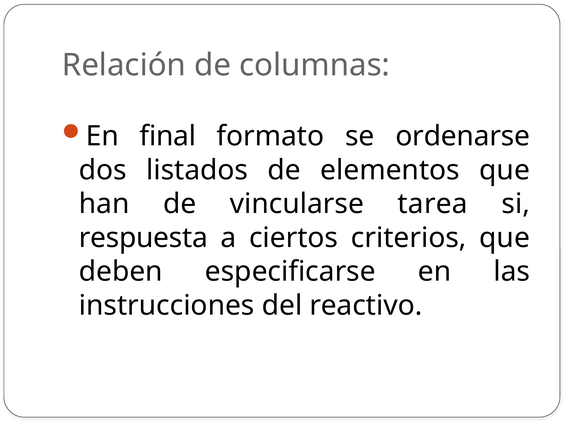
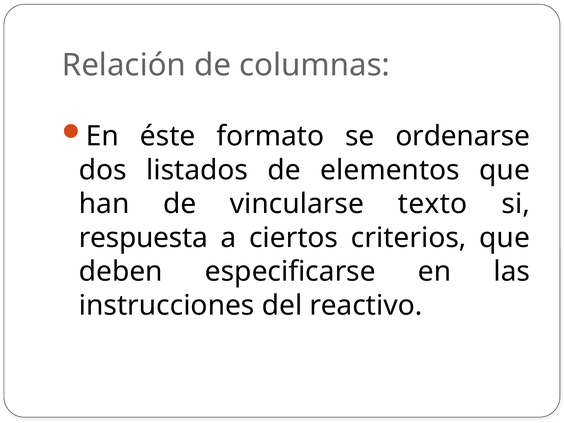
final: final -> éste
tarea: tarea -> texto
